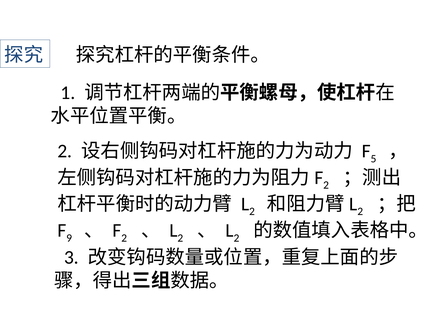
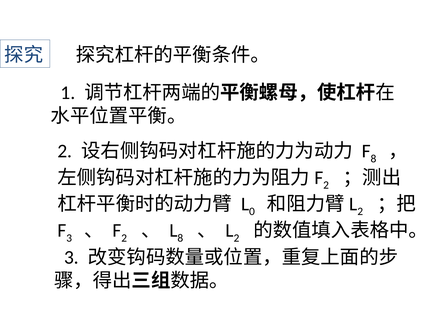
5 at (374, 159): 5 -> 8
2 at (252, 212): 2 -> 0
9 at (69, 238): 9 -> 3
2 at (180, 238): 2 -> 8
